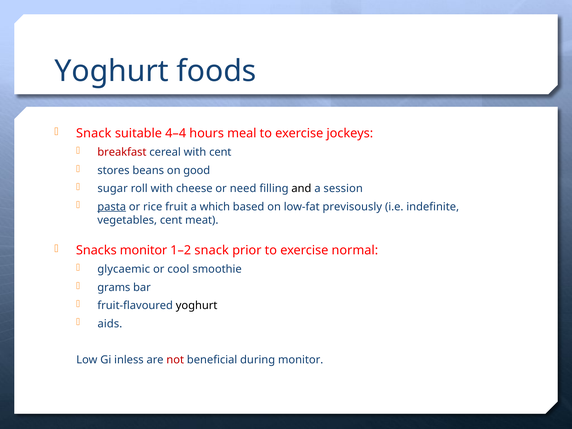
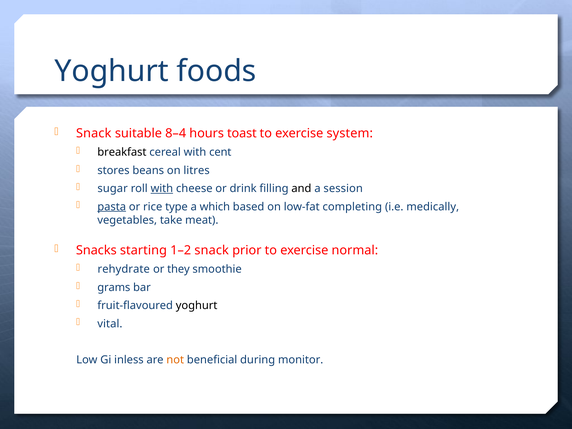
4–4: 4–4 -> 8–4
meal: meal -> toast
jockeys: jockeys -> system
breakfast colour: red -> black
good: good -> litres
with at (162, 189) underline: none -> present
need: need -> drink
fruit: fruit -> type
previsously: previsously -> completing
indefinite: indefinite -> medically
vegetables cent: cent -> take
Snacks monitor: monitor -> starting
glycaemic: glycaemic -> rehydrate
cool: cool -> they
aids: aids -> vital
not colour: red -> orange
